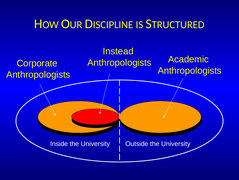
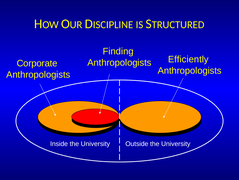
Instead: Instead -> Finding
Academic: Academic -> Efficiently
